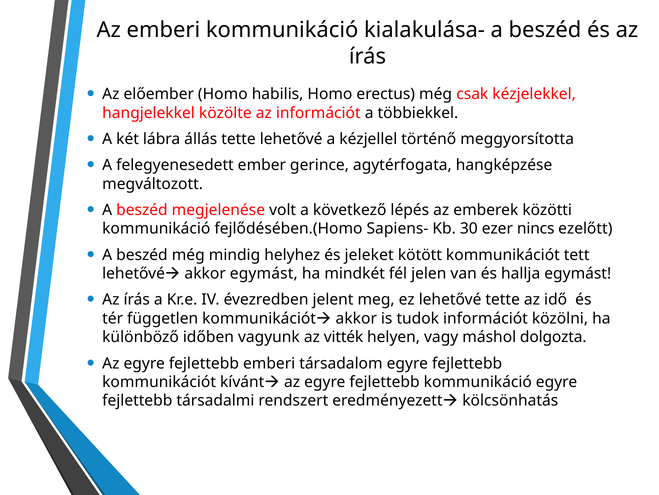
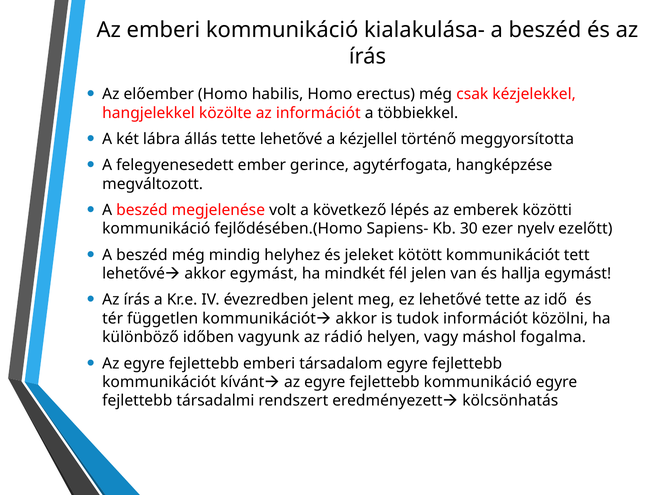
nincs: nincs -> nyelv
vitték: vitték -> rádió
dolgozta: dolgozta -> fogalma
